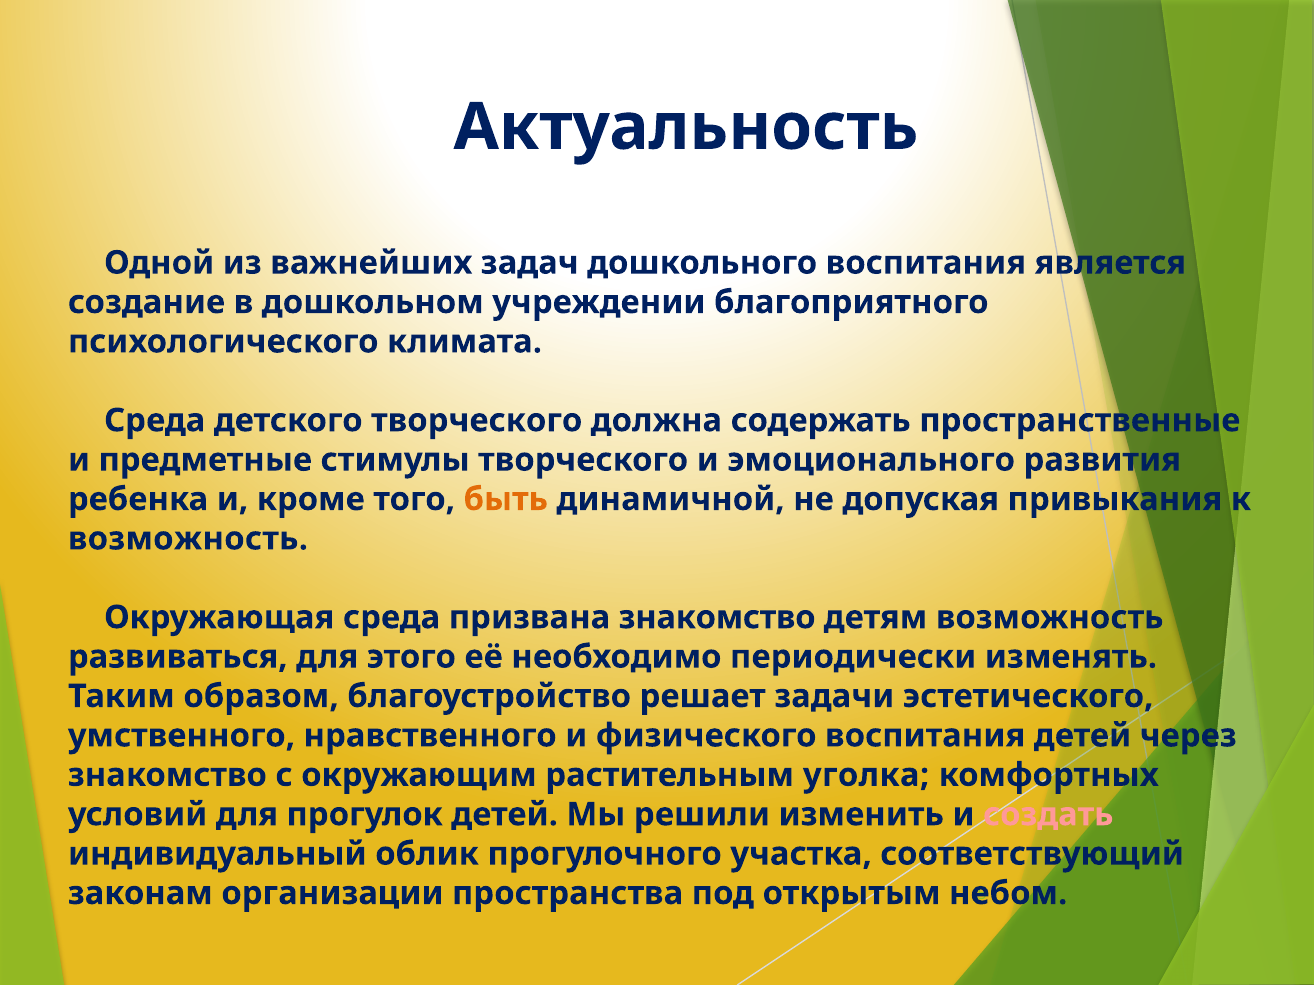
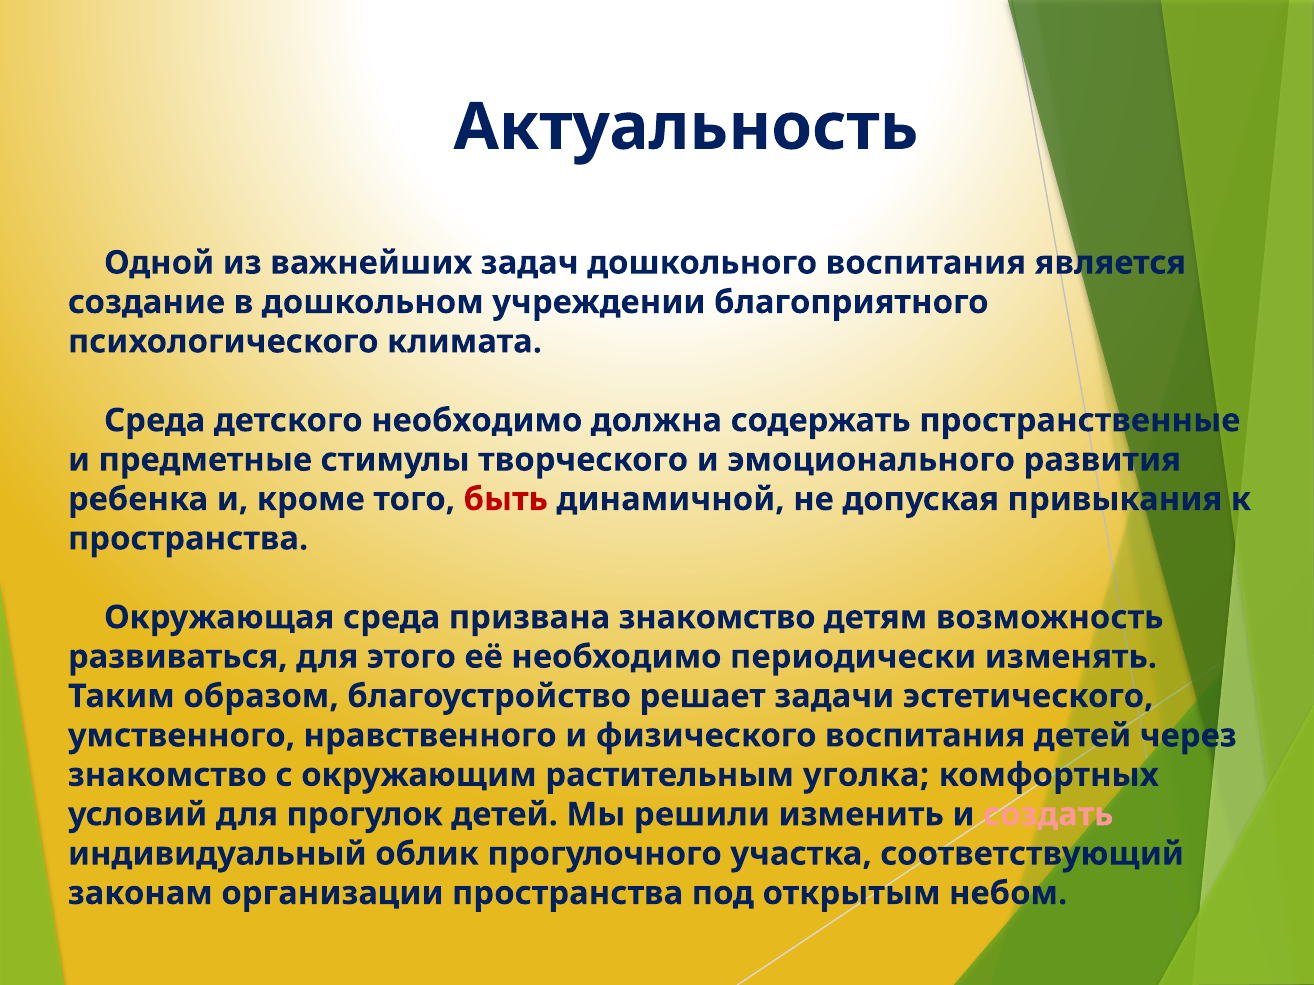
детского творческого: творческого -> необходимо
быть colour: orange -> red
возможность at (188, 539): возможность -> пространства
